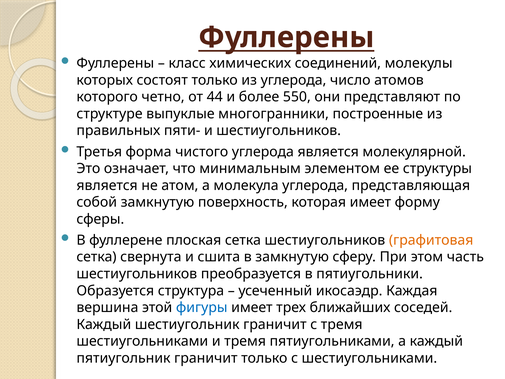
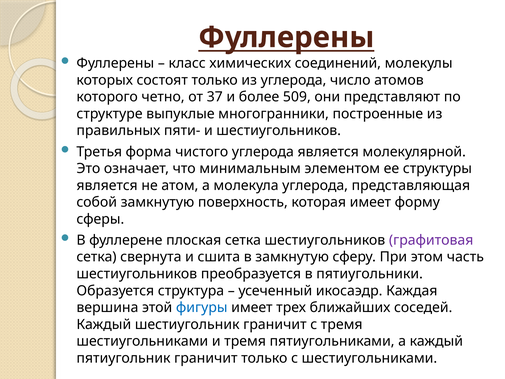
44: 44 -> 37
550: 550 -> 509
графитовая colour: orange -> purple
